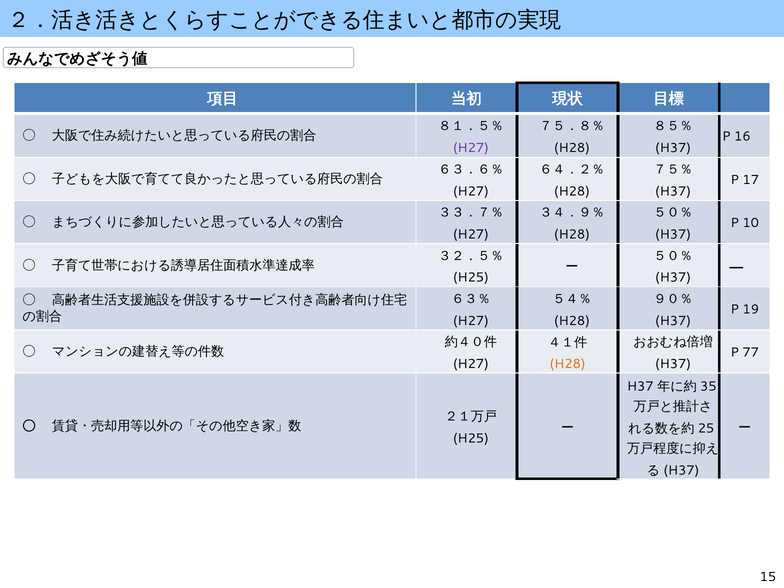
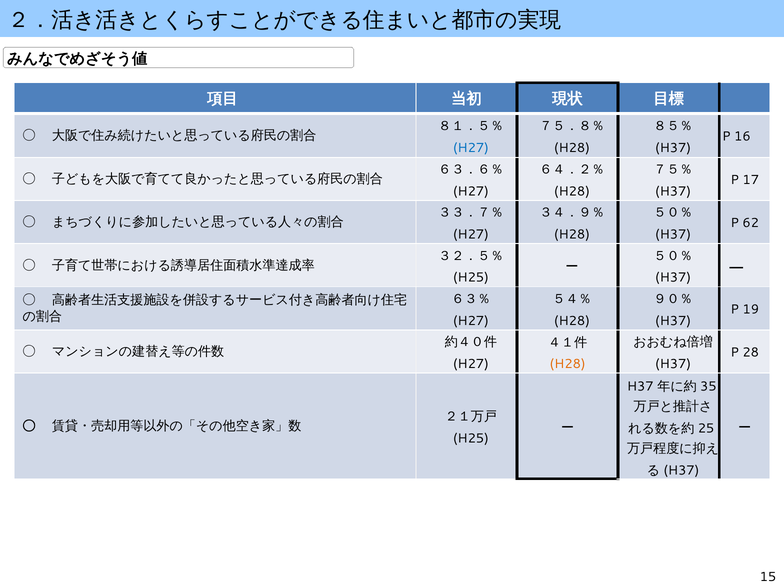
H27 at (471, 148) colour: purple -> blue
10: 10 -> 62
77: 77 -> 28
